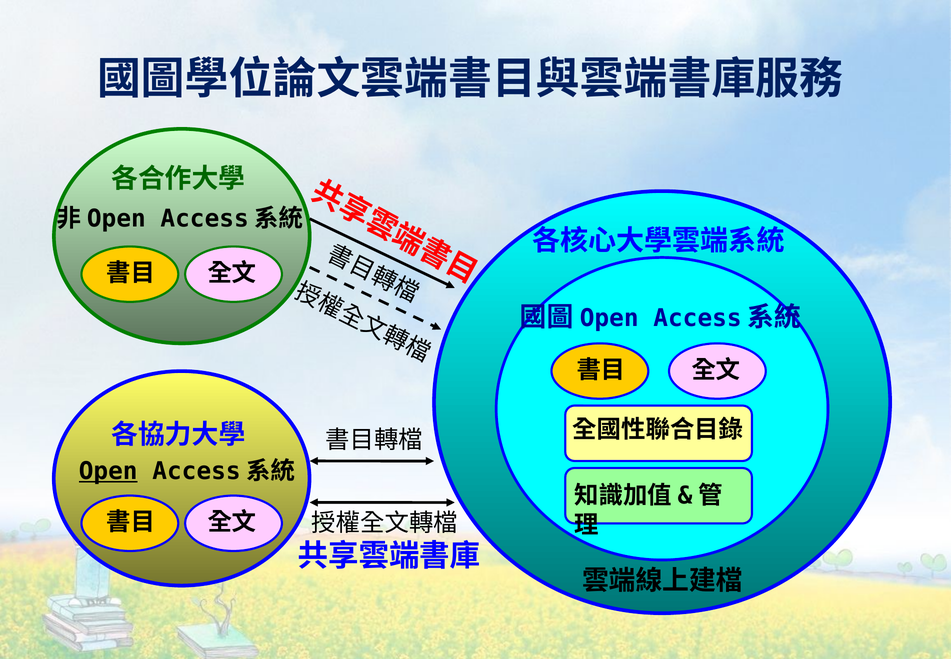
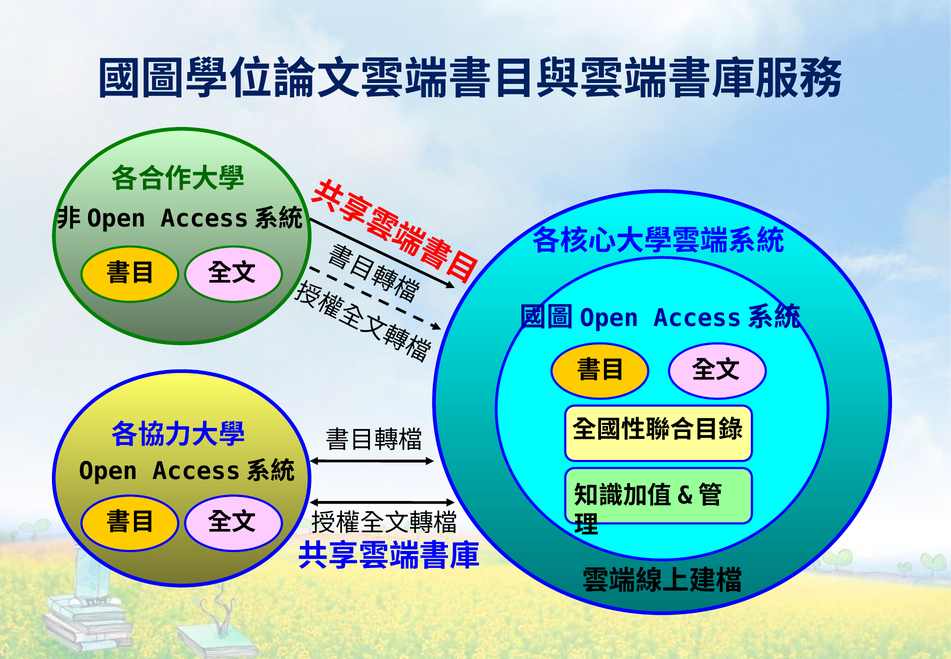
Open underline: present -> none
